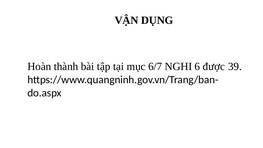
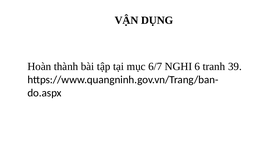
được: được -> tranh
